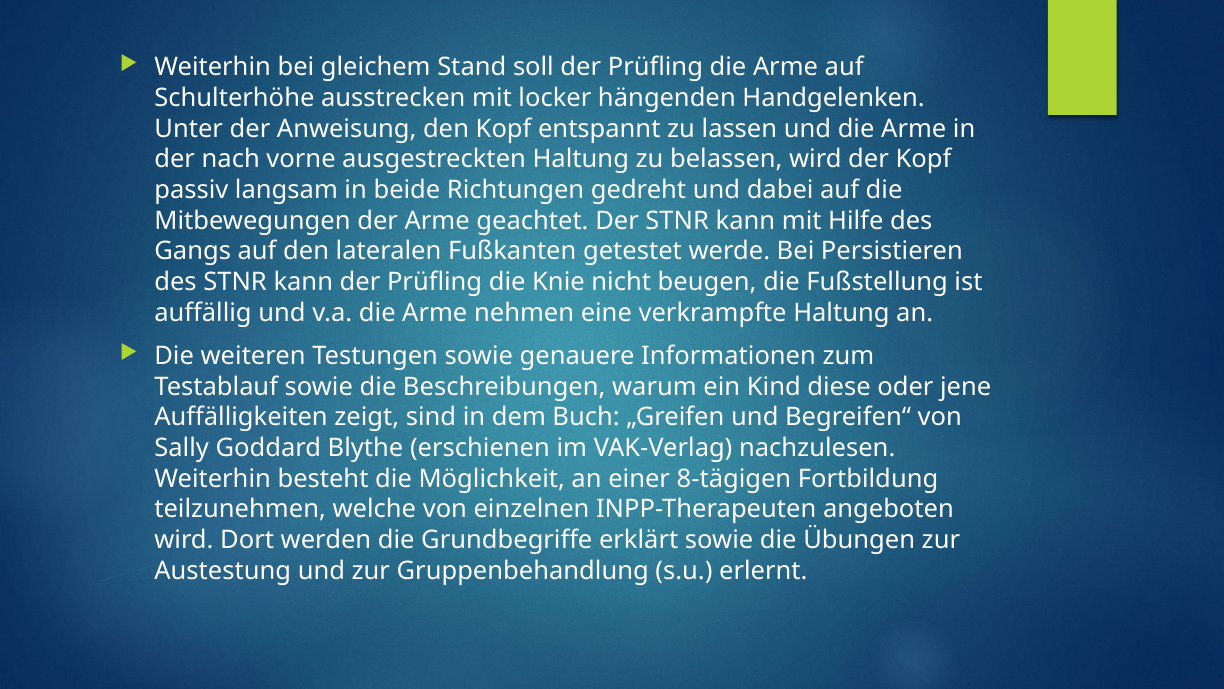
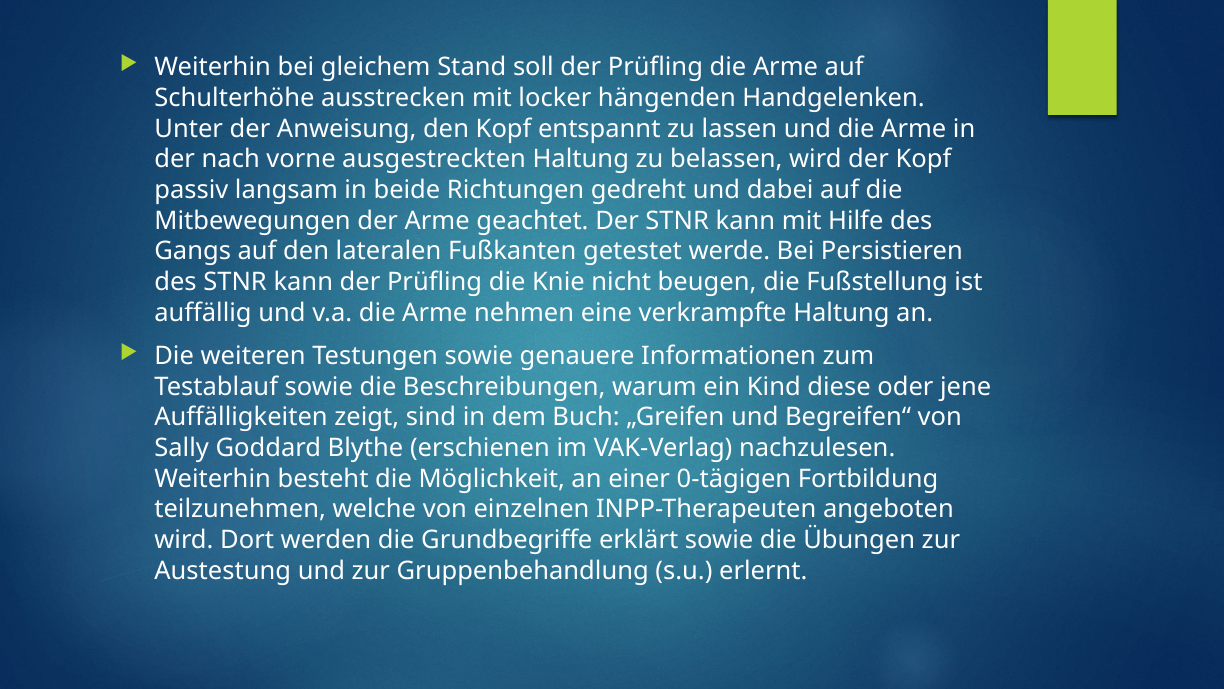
8-tägigen: 8-tägigen -> 0-tägigen
